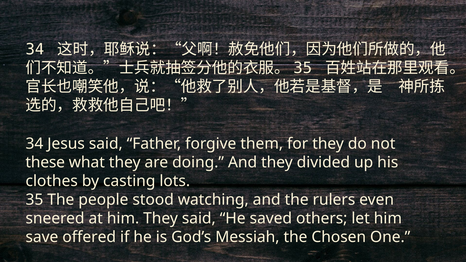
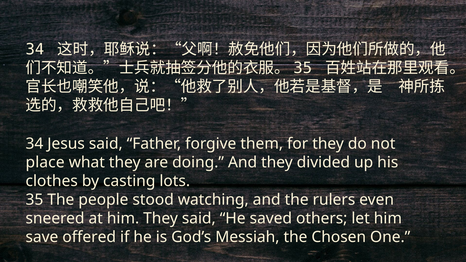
these: these -> place
